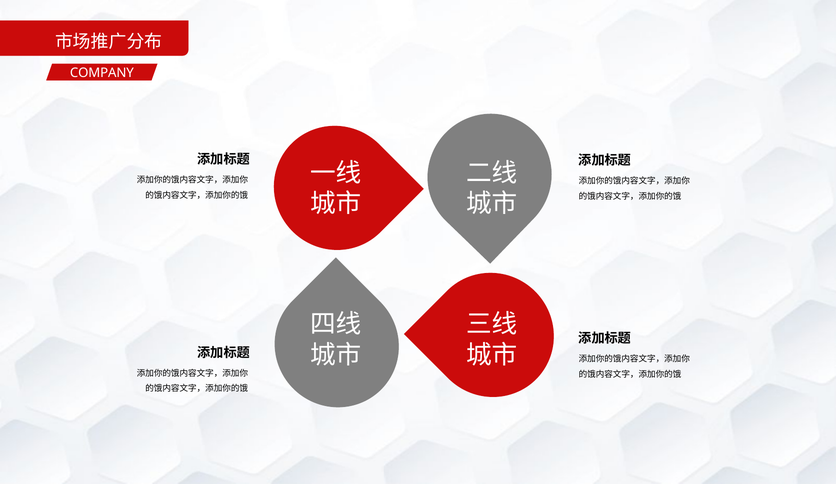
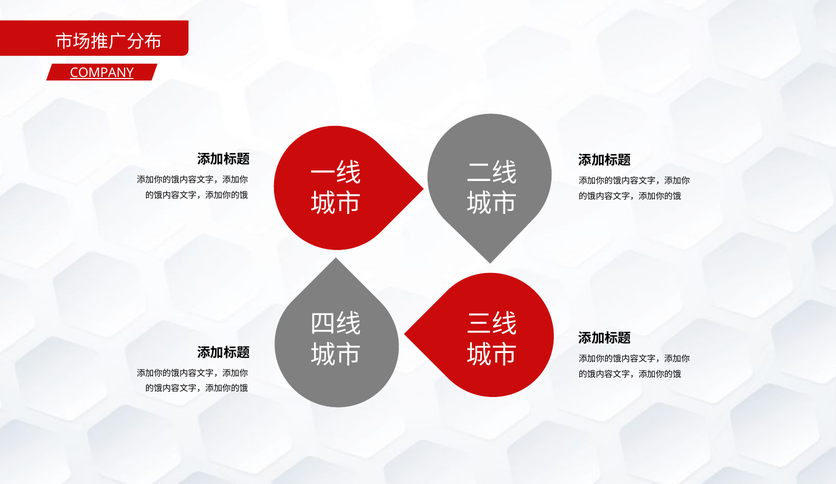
COMPANY underline: none -> present
